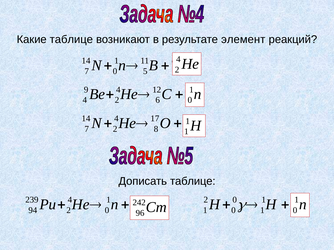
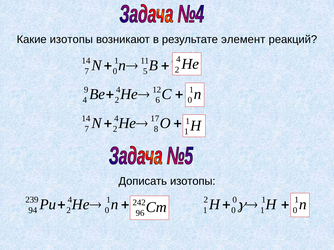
Какие таблице: таблице -> изотопы
Дописать таблице: таблице -> изотопы
